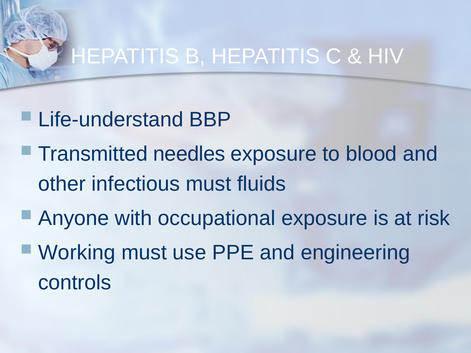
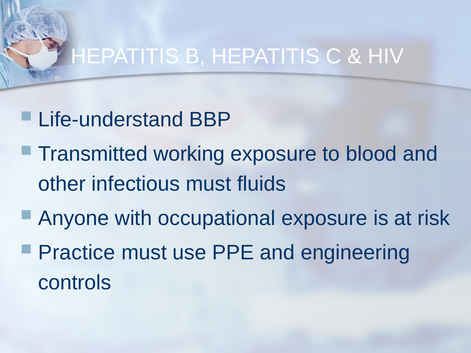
needles: needles -> working
Working: Working -> Practice
